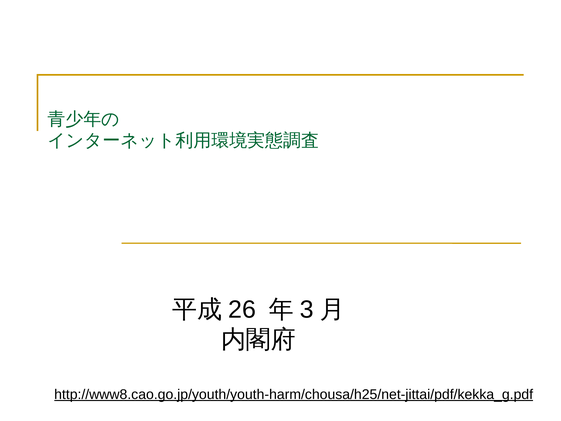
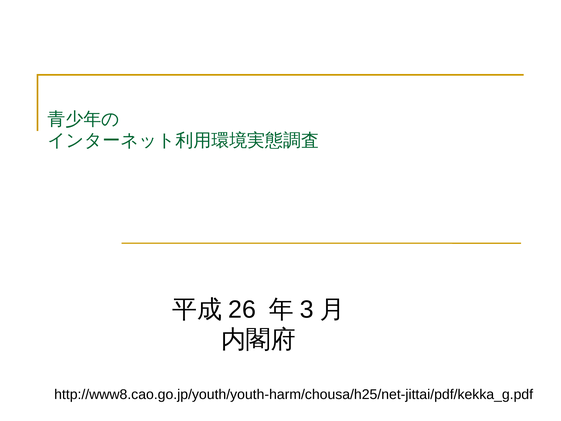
http://www8.cao.go.jp/youth/youth-harm/chousa/h25/net-jittai/pdf/kekka_g.pdf underline: present -> none
